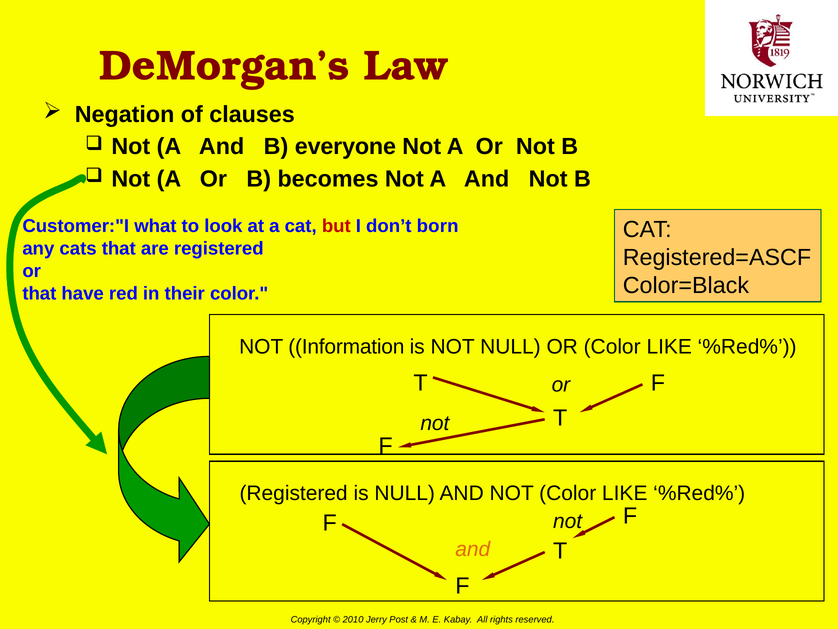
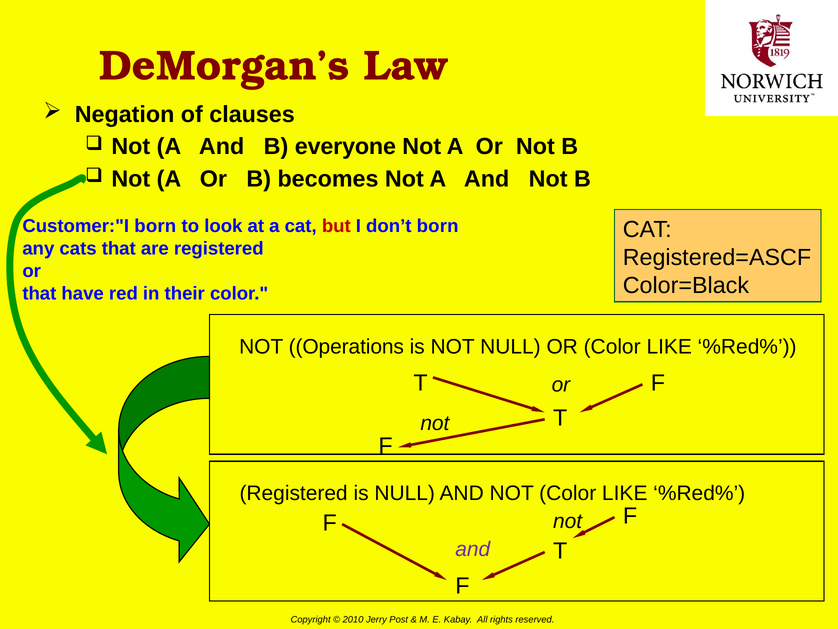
what at (155, 226): what -> born
Information: Information -> Operations
and at (473, 549) colour: orange -> purple
